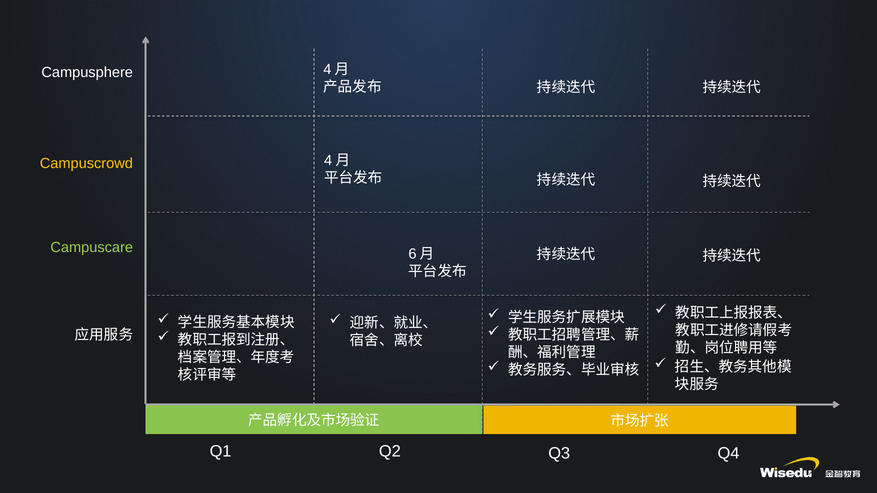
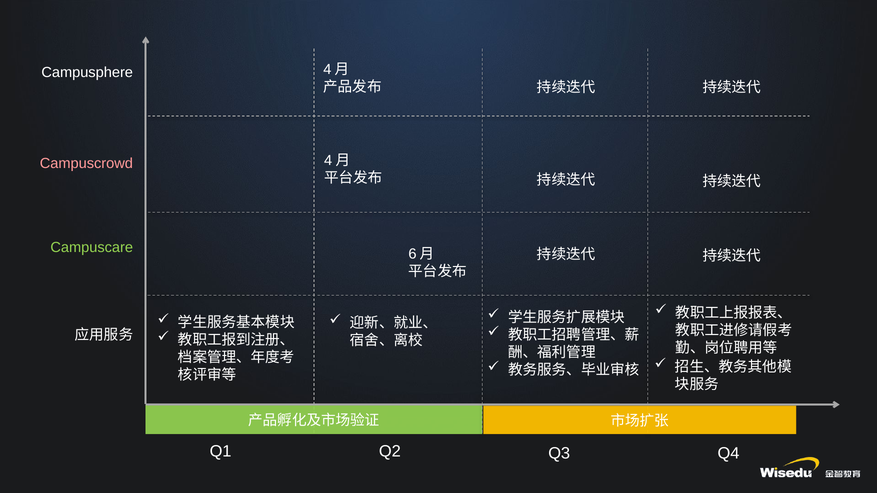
Campuscrowd colour: yellow -> pink
